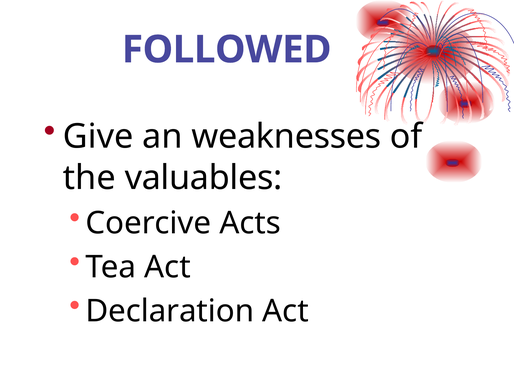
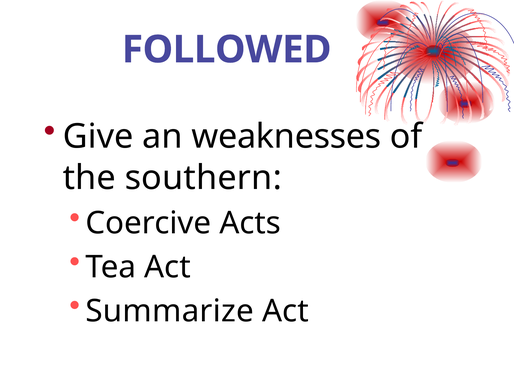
valuables: valuables -> southern
Declaration: Declaration -> Summarize
